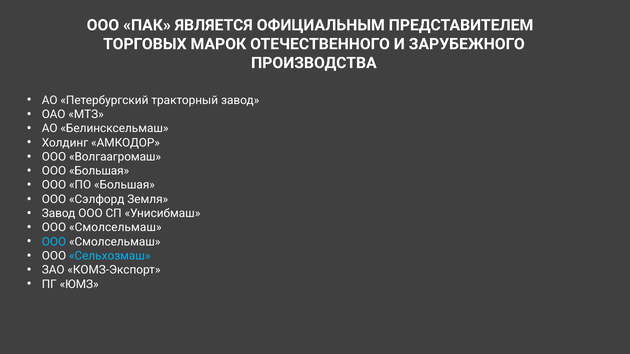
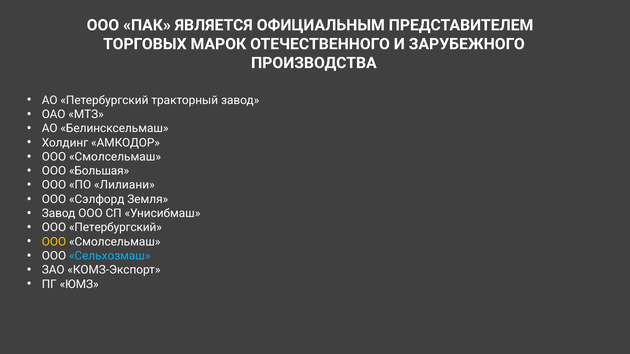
Волгаагромаш at (115, 157): Волгаагромаш -> Смолсельмаш
ПО Большая: Большая -> Лилиани
Смолсельмаш at (115, 228): Смолсельмаш -> Петербургский
ООО at (54, 242) colour: light blue -> yellow
